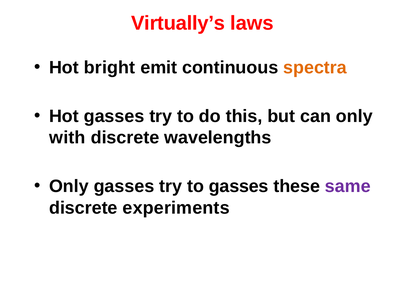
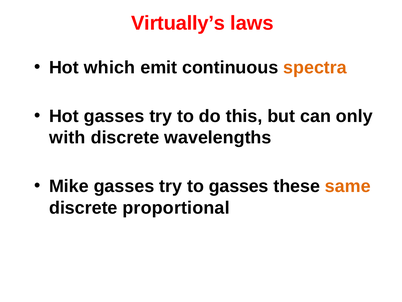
bright: bright -> which
Only at (69, 186): Only -> Mike
same colour: purple -> orange
experiments: experiments -> proportional
